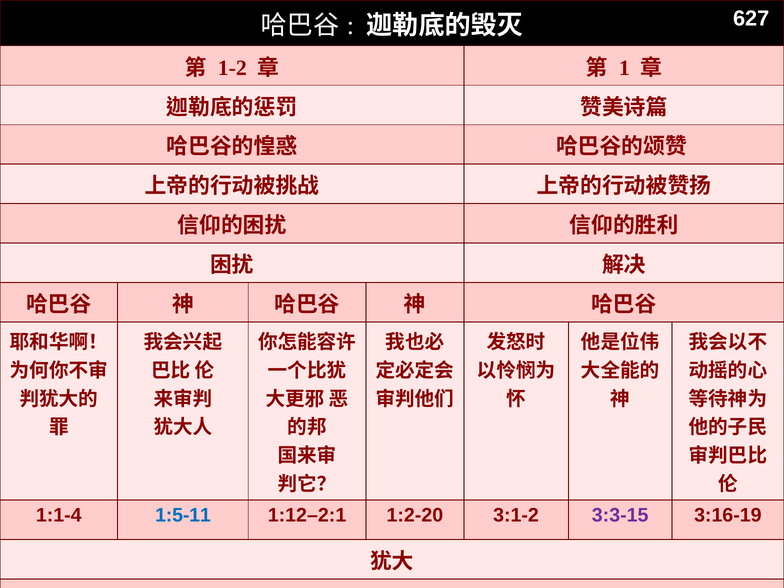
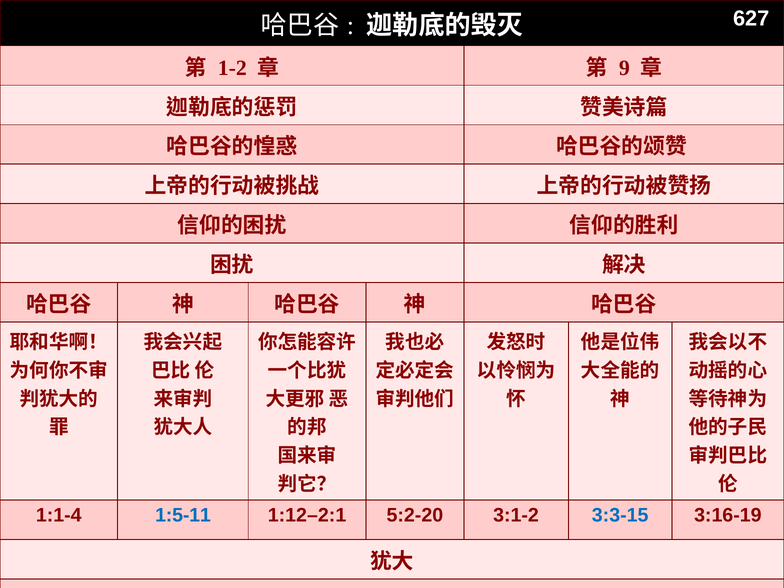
1: 1 -> 9
1:2-20: 1:2-20 -> 5:2-20
3:3-15 colour: purple -> blue
